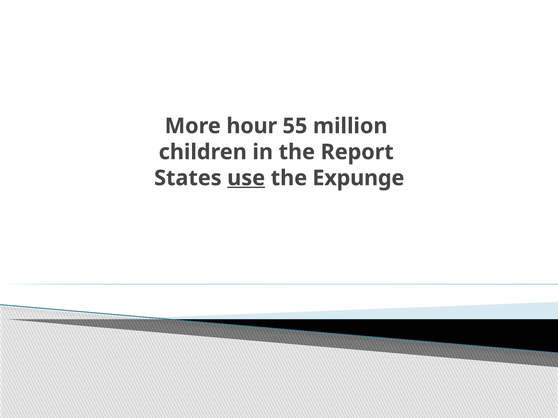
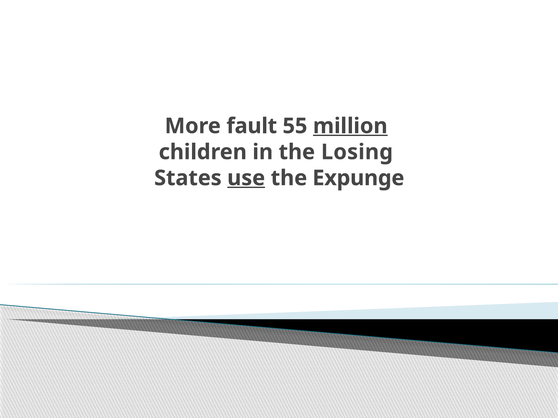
hour: hour -> fault
million underline: none -> present
Report: Report -> Losing
